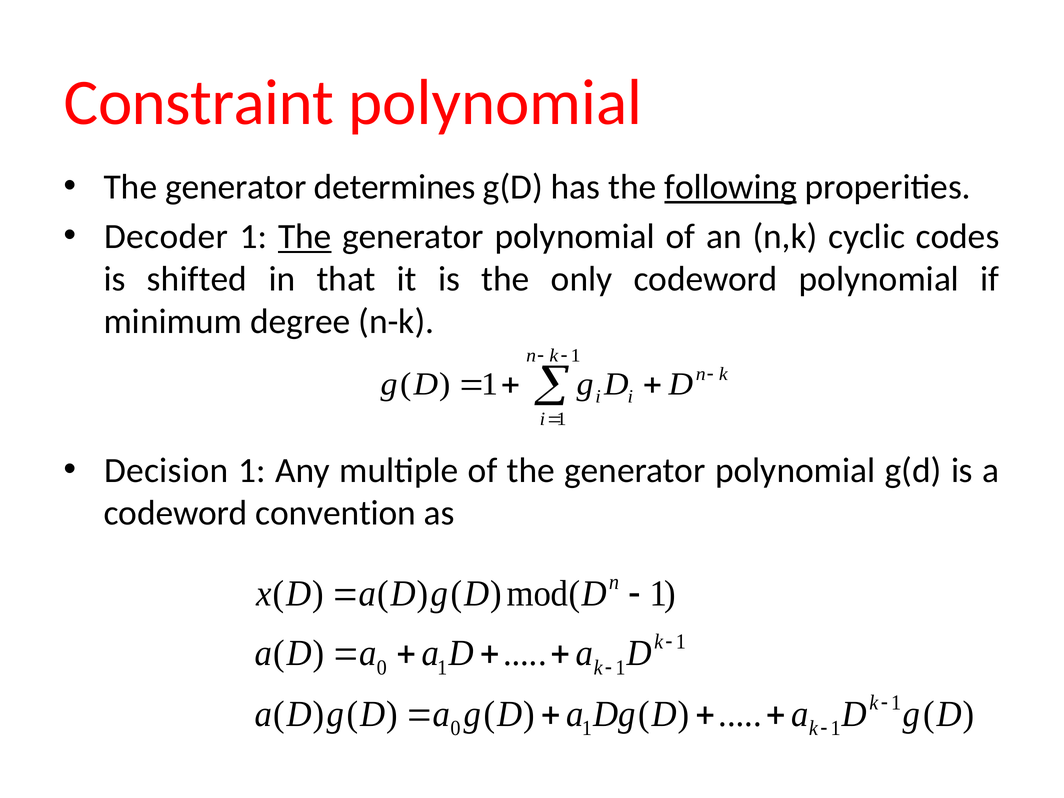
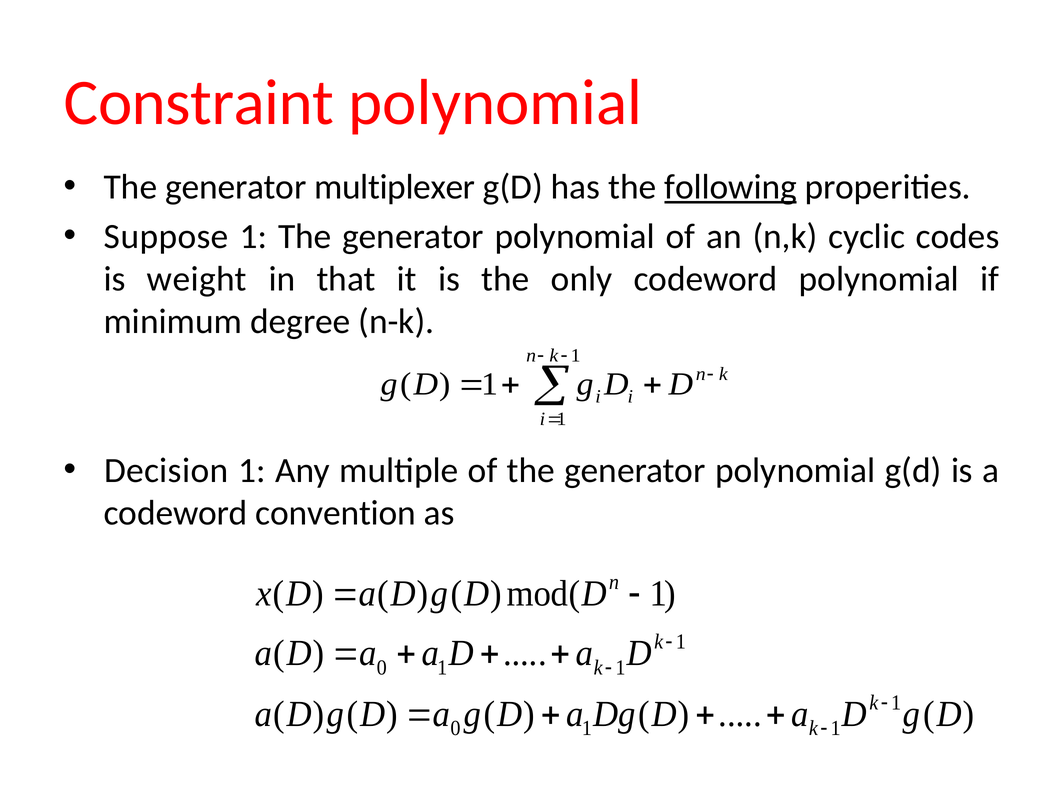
determines: determines -> multiplexer
Decoder: Decoder -> Suppose
The at (305, 237) underline: present -> none
shifted: shifted -> weight
